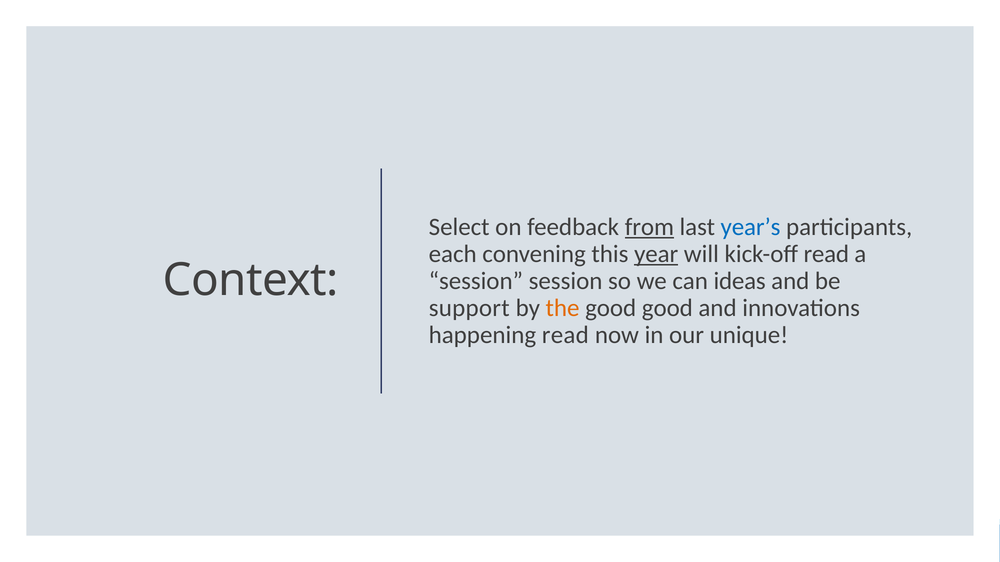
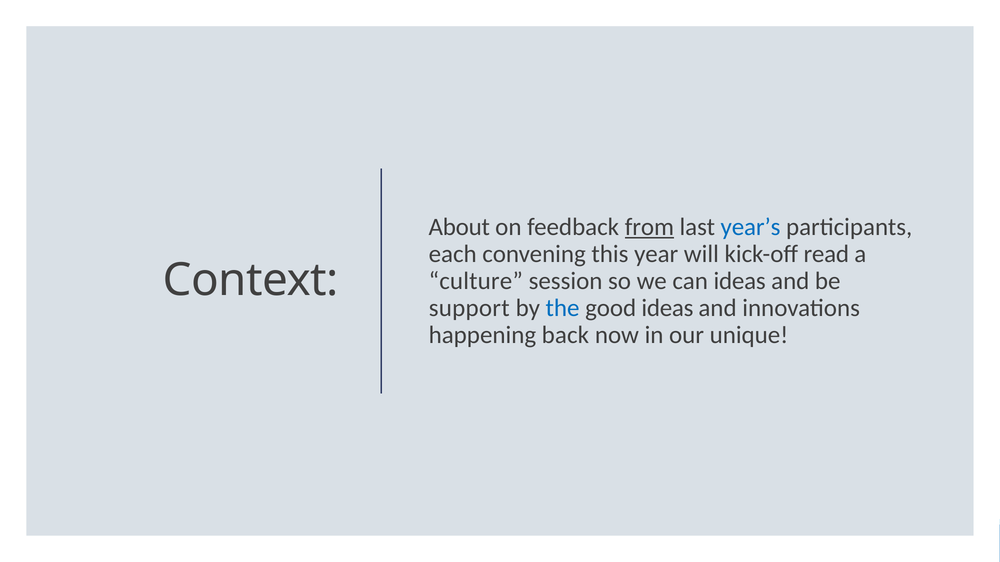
Select: Select -> About
year underline: present -> none
session at (476, 281): session -> culture
the colour: orange -> blue
good good: good -> ideas
happening read: read -> back
